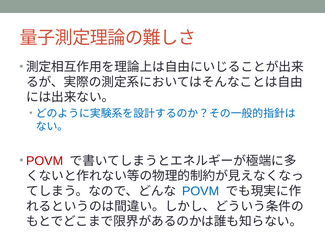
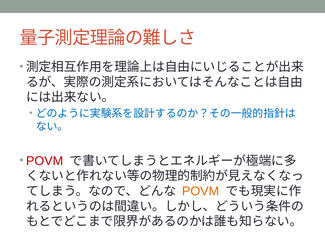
POVM at (201, 191) colour: blue -> orange
